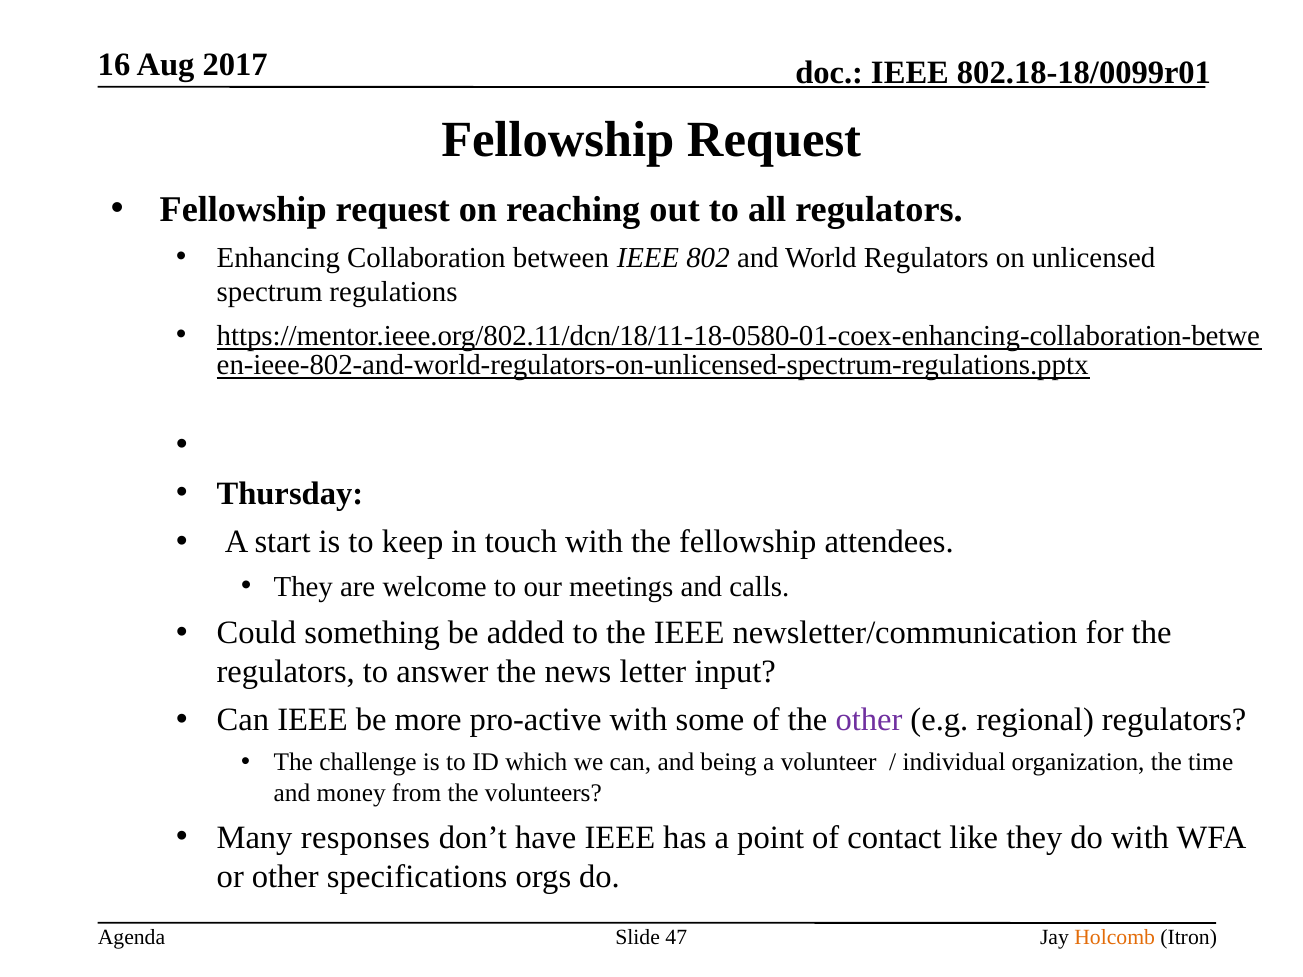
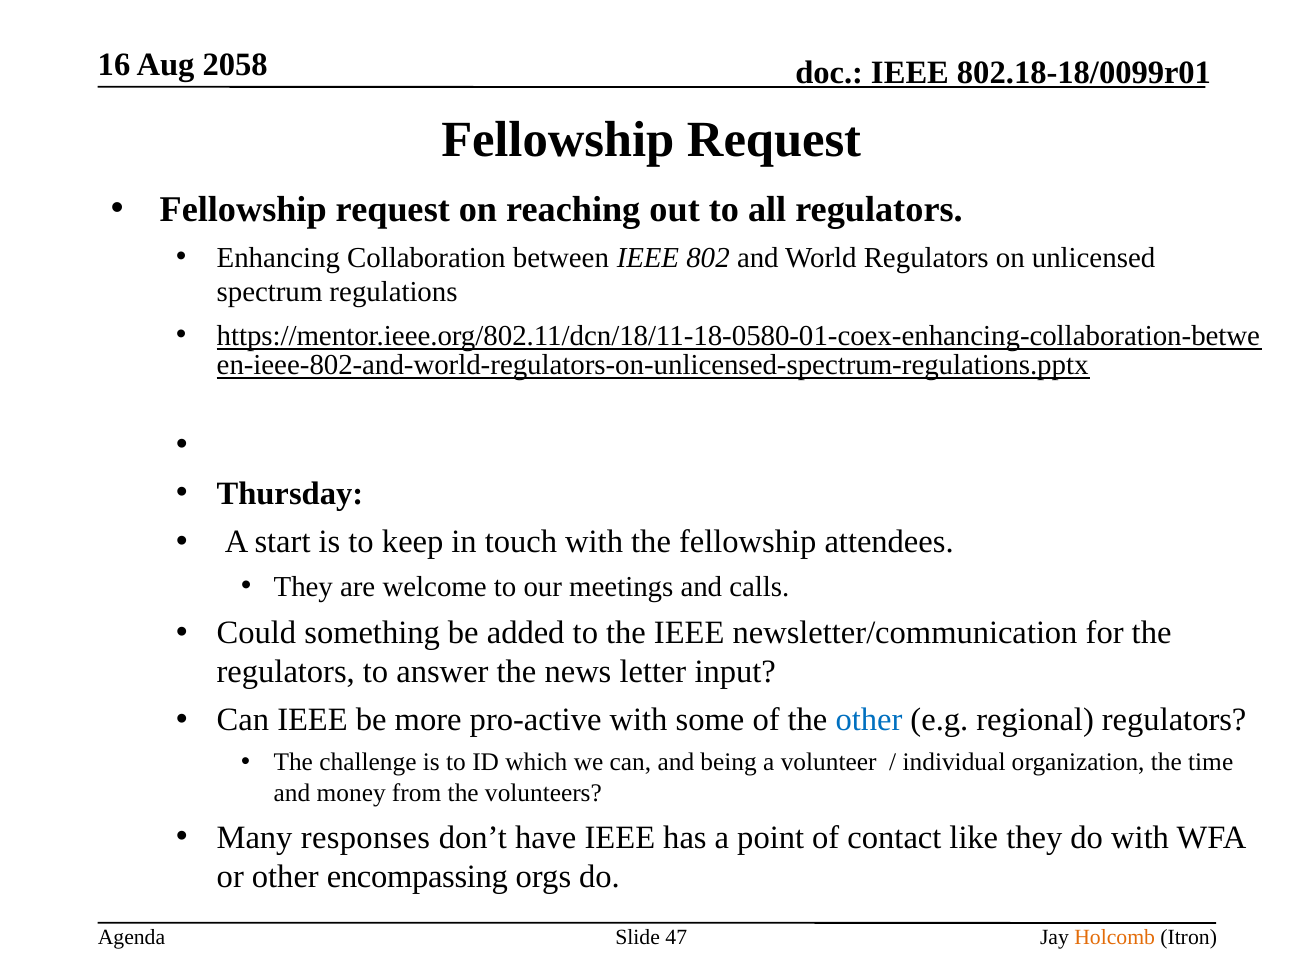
2017: 2017 -> 2058
other at (869, 720) colour: purple -> blue
specifications: specifications -> encompassing
